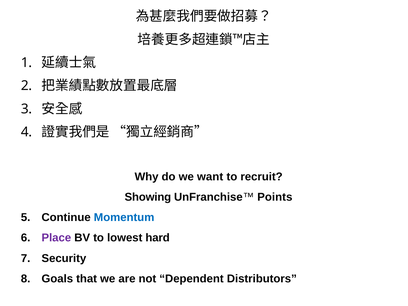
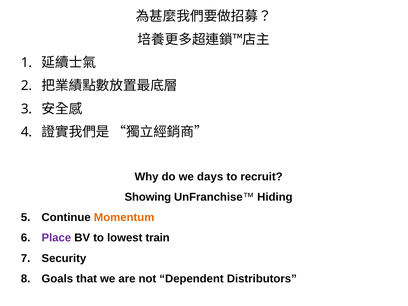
want: want -> days
Points: Points -> Hiding
Momentum colour: blue -> orange
hard: hard -> train
